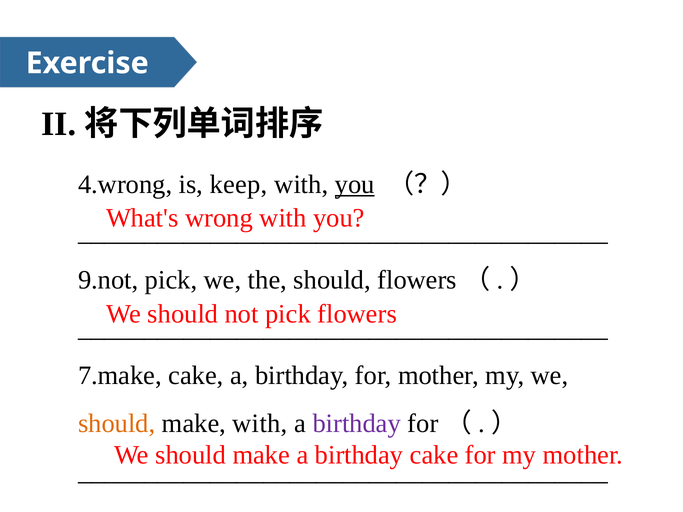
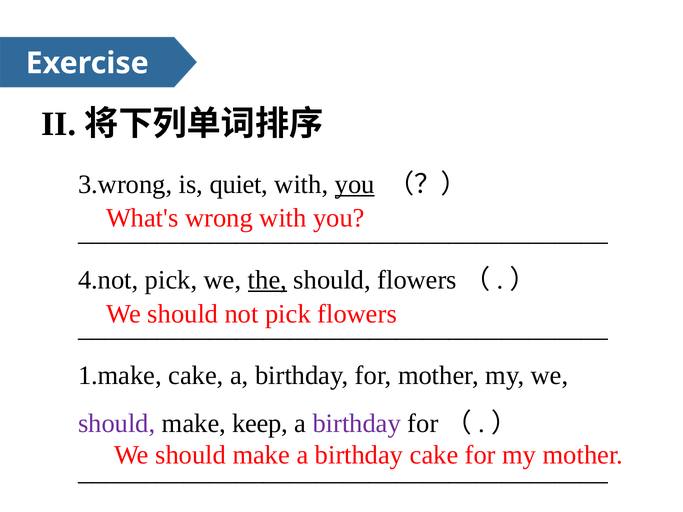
4.wrong: 4.wrong -> 3.wrong
keep: keep -> quiet
9.not: 9.not -> 4.not
the underline: none -> present
7.make: 7.make -> 1.make
should at (117, 424) colour: orange -> purple
make with: with -> keep
